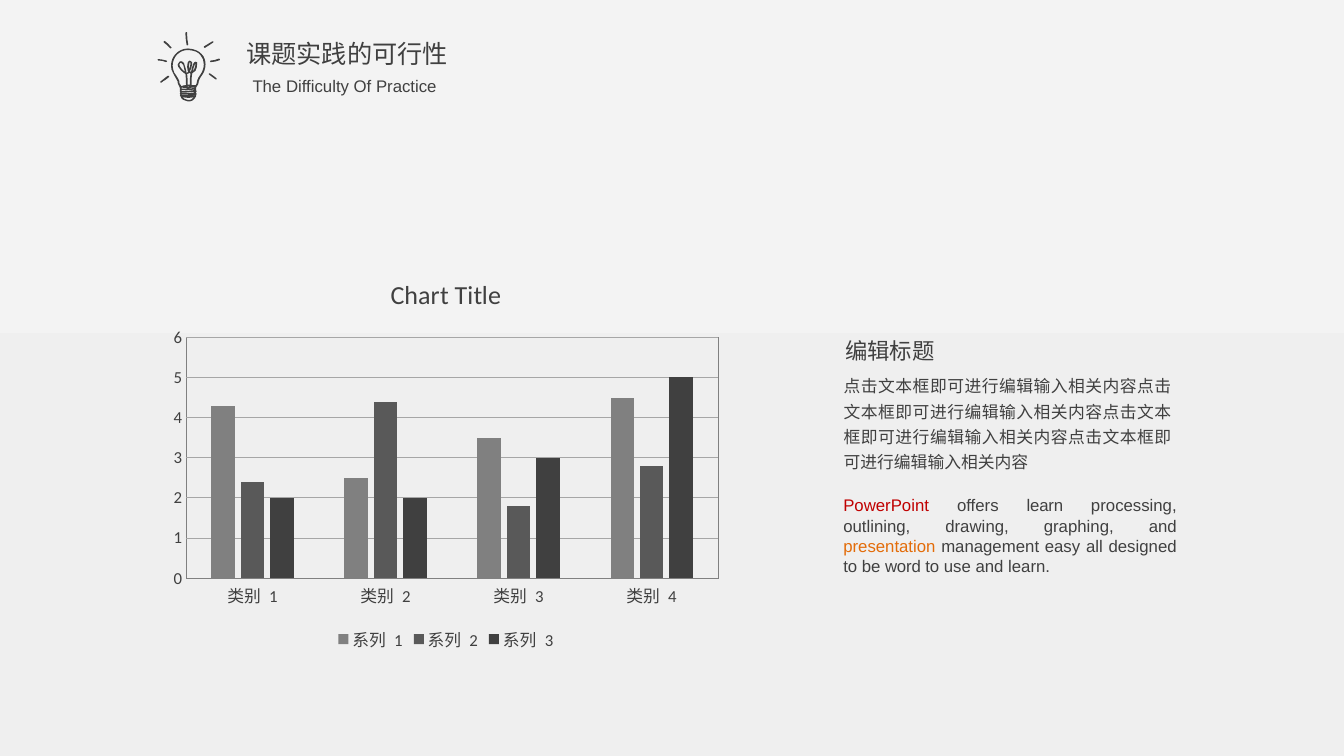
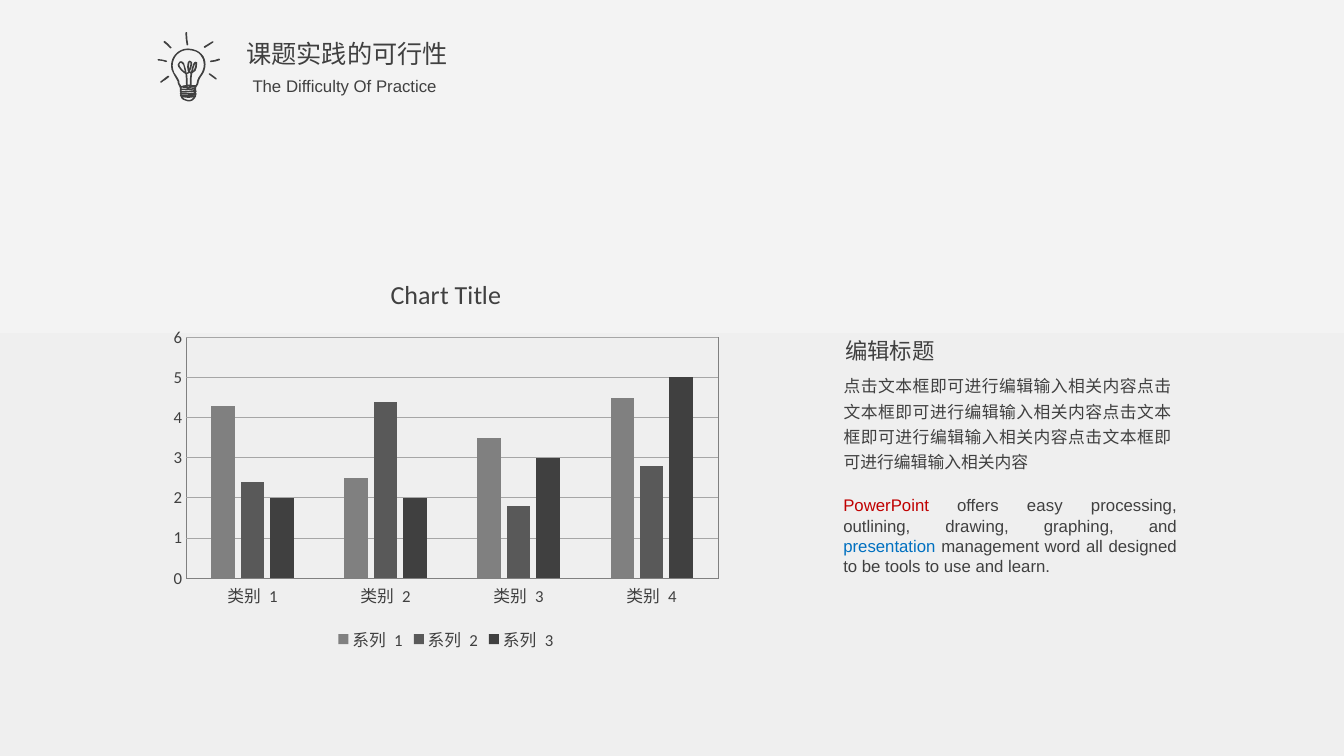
offers learn: learn -> easy
presentation colour: orange -> blue
easy: easy -> word
word: word -> tools
